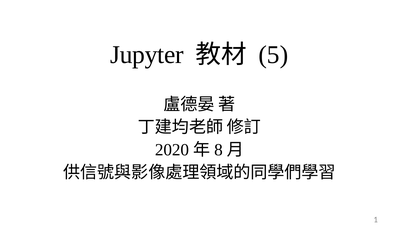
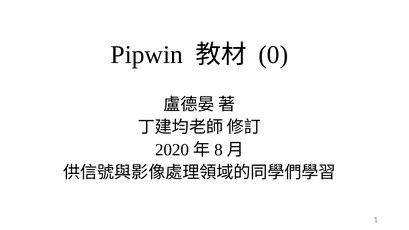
Jupyter: Jupyter -> Pipwin
5: 5 -> 0
